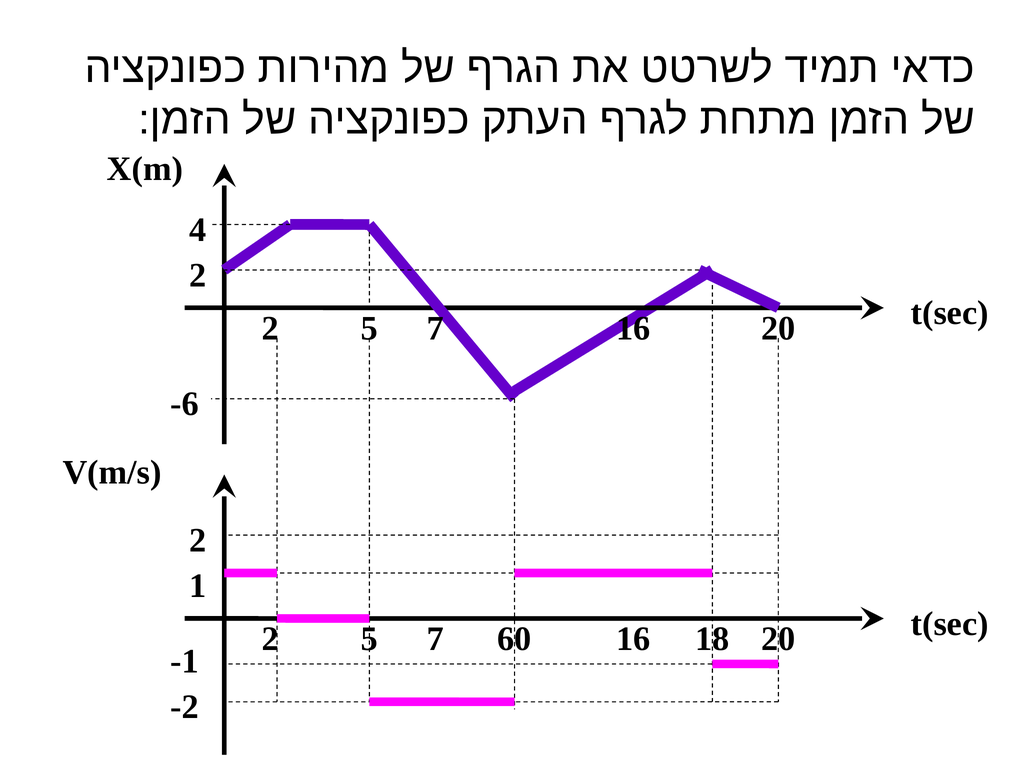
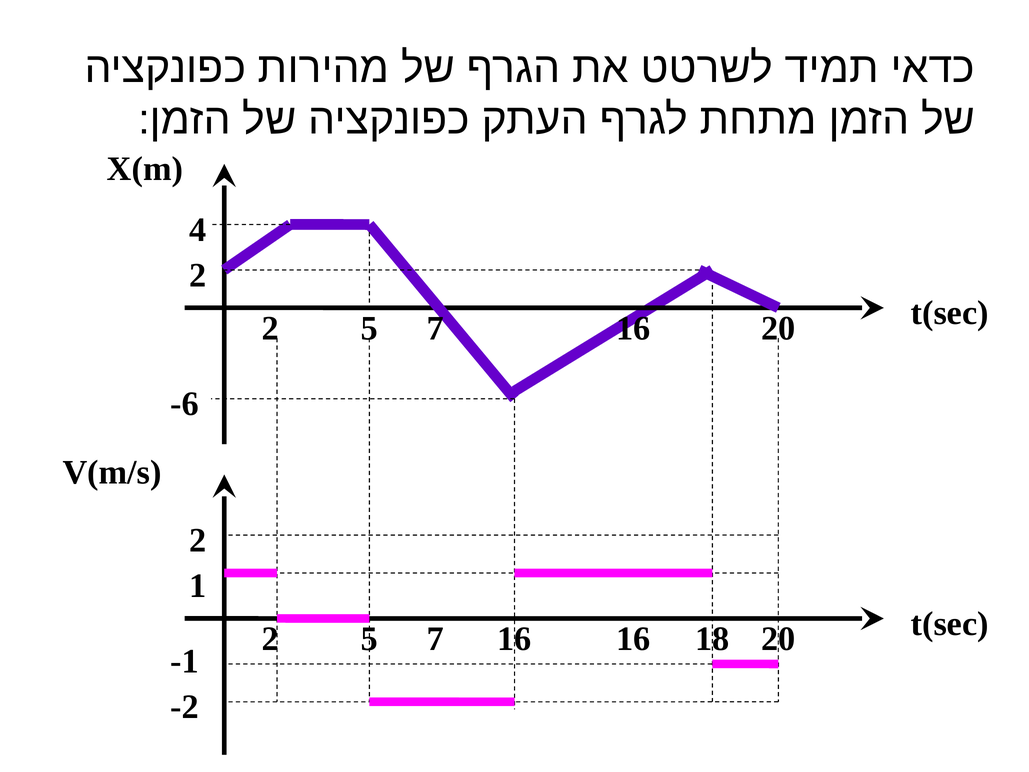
7 60: 60 -> 16
